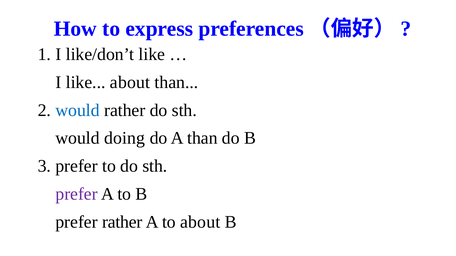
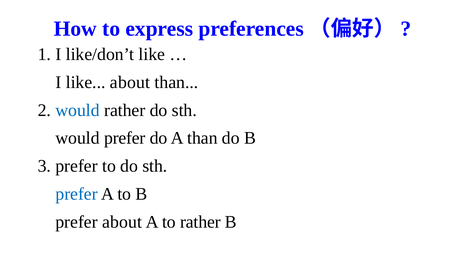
would doing: doing -> prefer
prefer at (77, 194) colour: purple -> blue
prefer rather: rather -> about
to about: about -> rather
